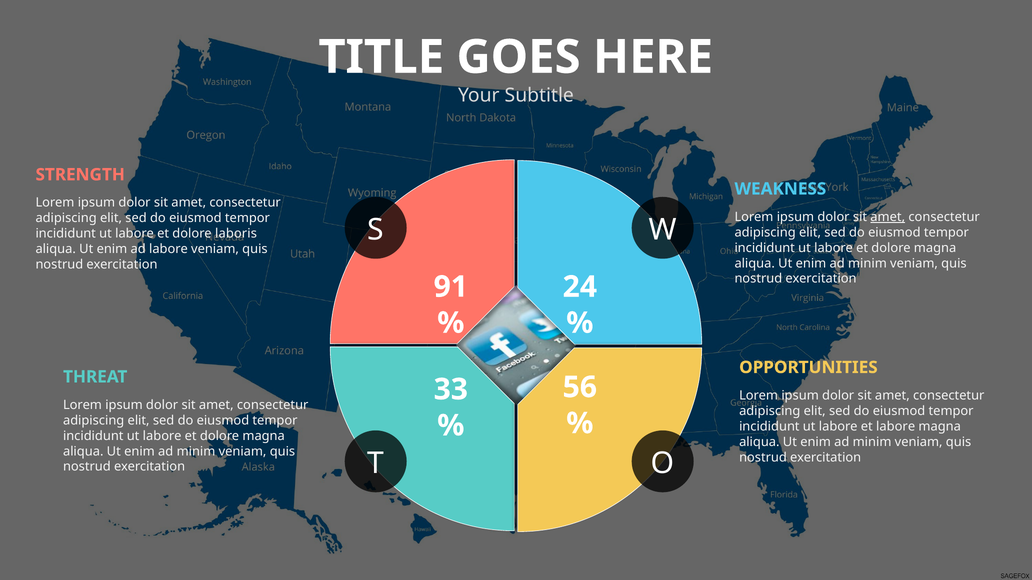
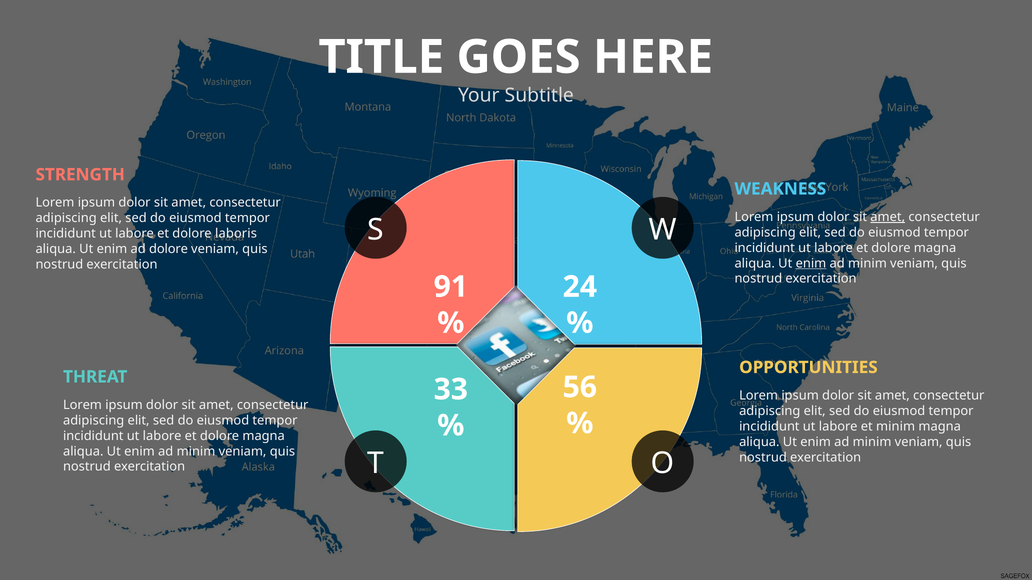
ad labore: labore -> dolore
enim at (811, 264) underline: none -> present
et labore: labore -> minim
